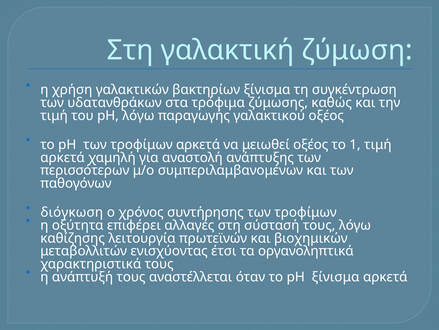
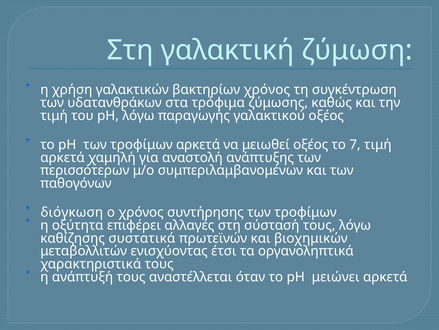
βακτηρίων ξίνισμα: ξίνισμα -> χρόνος
1: 1 -> 7
λειτουργία: λειτουργία -> συστατικά
pH ξίνισμα: ξίνισμα -> μειώνει
